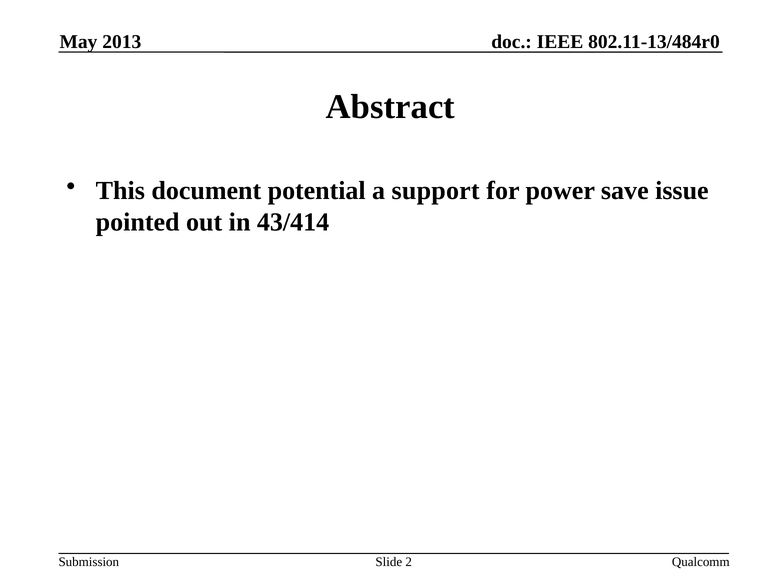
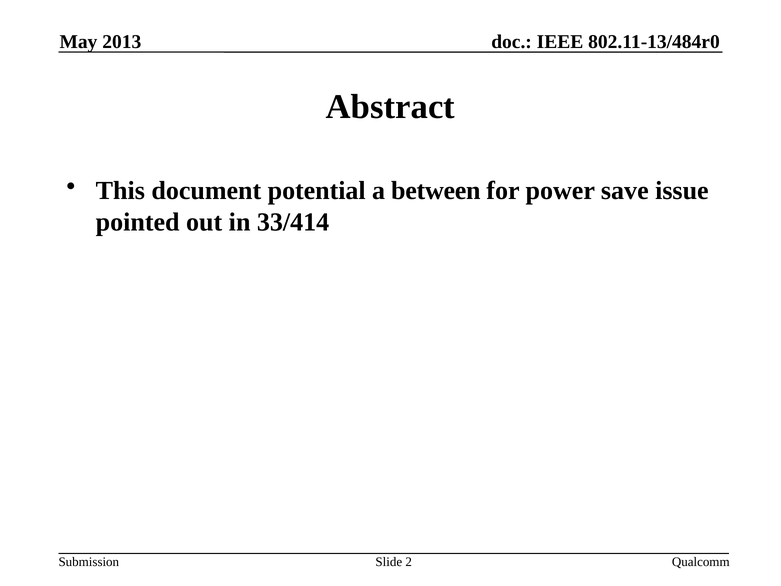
support: support -> between
43/414: 43/414 -> 33/414
